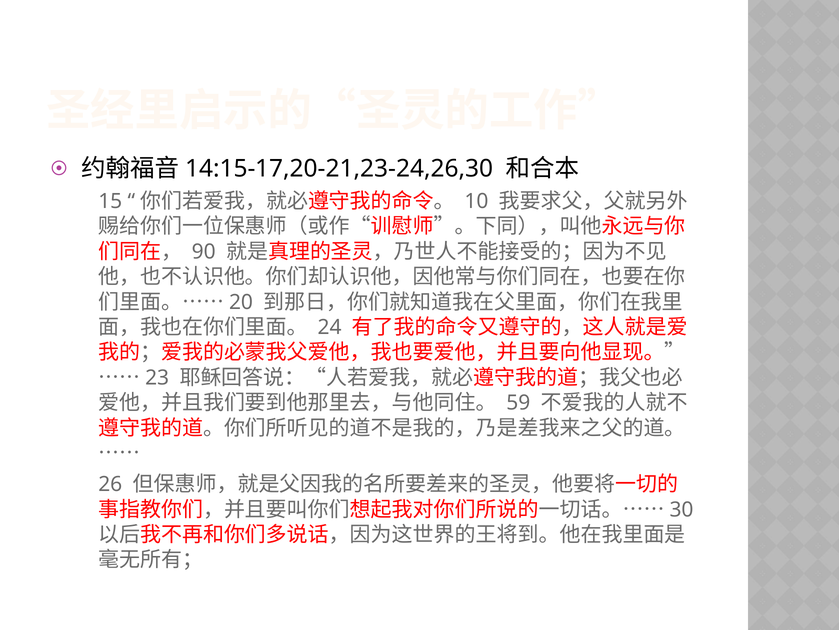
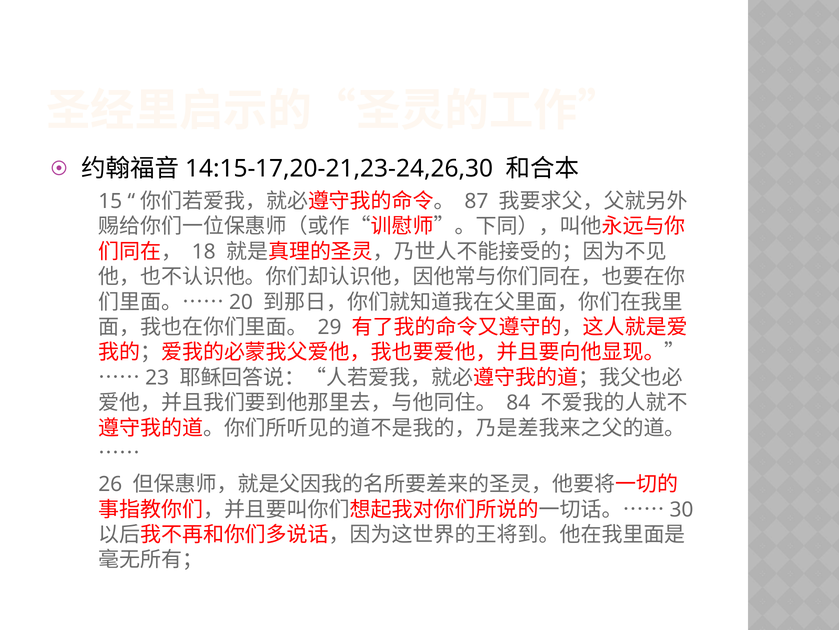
10: 10 -> 87
90: 90 -> 18
24: 24 -> 29
59: 59 -> 84
